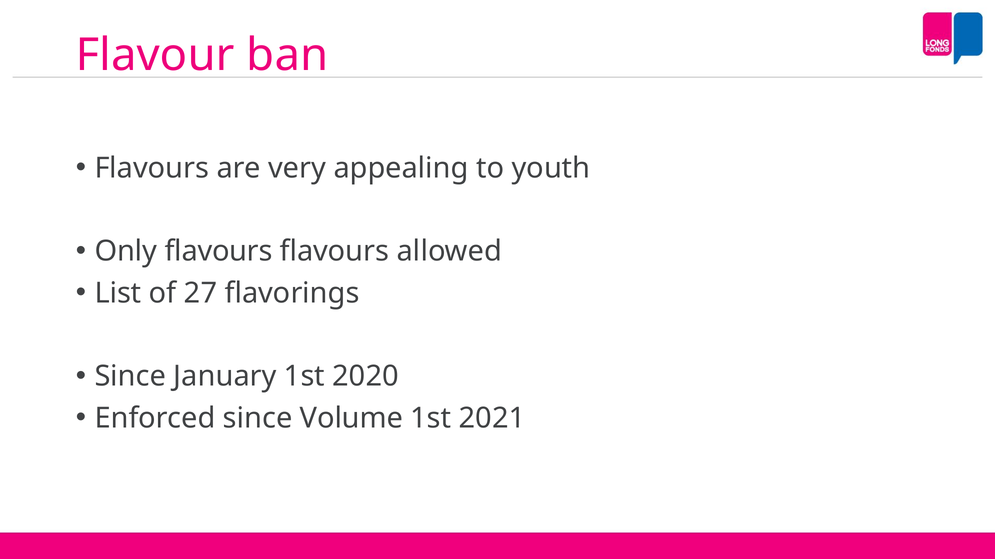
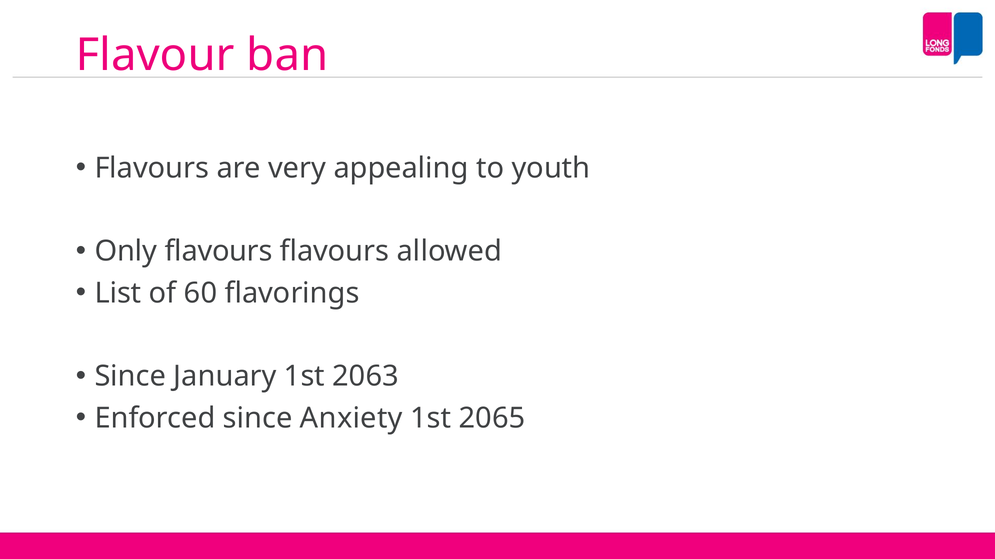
27: 27 -> 60
2020: 2020 -> 2063
Volume: Volume -> Anxiety
2021: 2021 -> 2065
